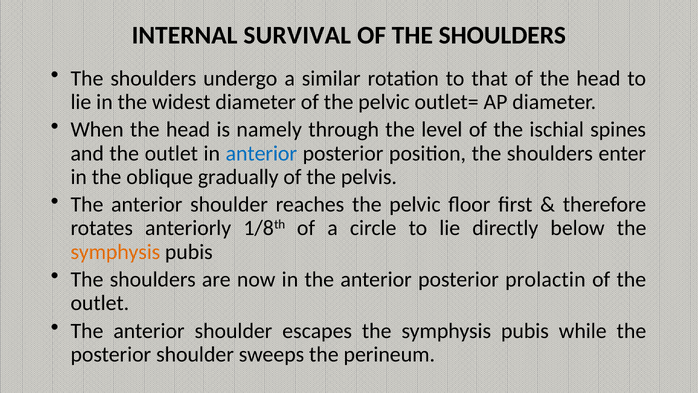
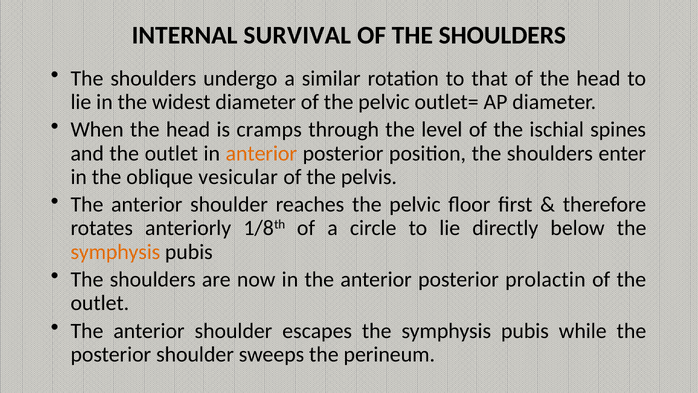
namely: namely -> cramps
anterior at (261, 153) colour: blue -> orange
gradually: gradually -> vesicular
